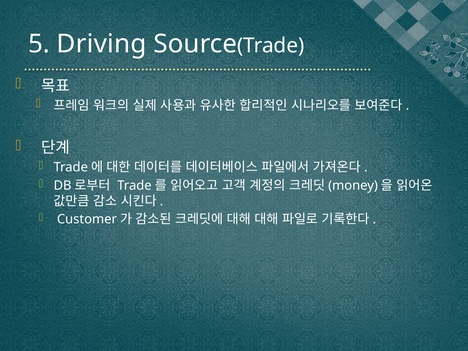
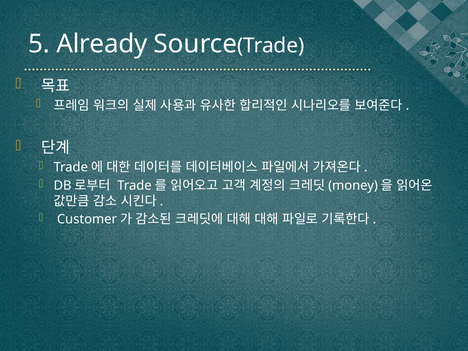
Driving: Driving -> Already
